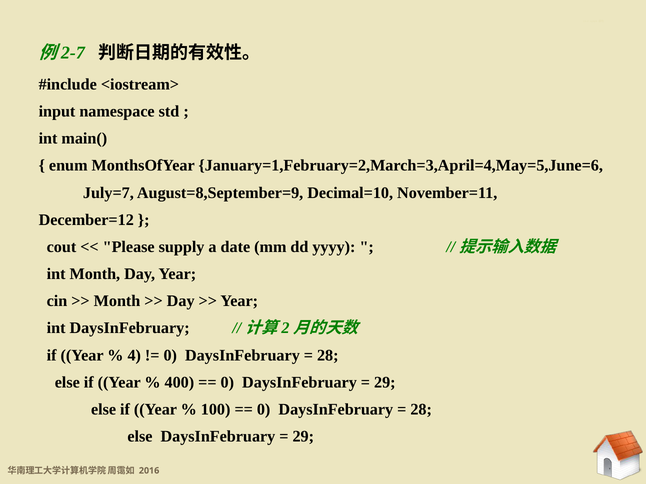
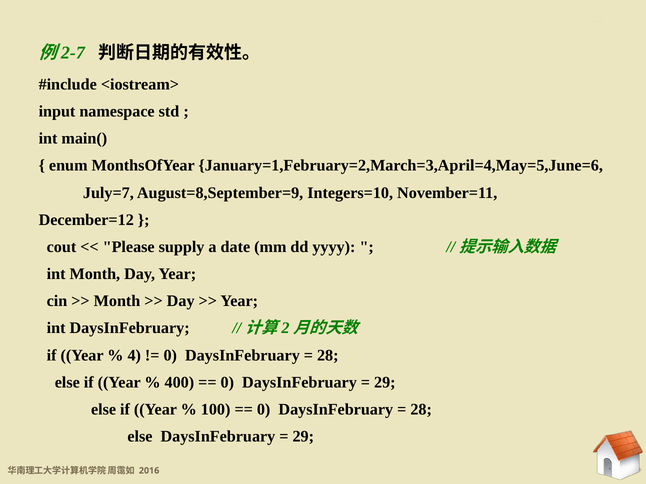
Decimal=10: Decimal=10 -> Integers=10
